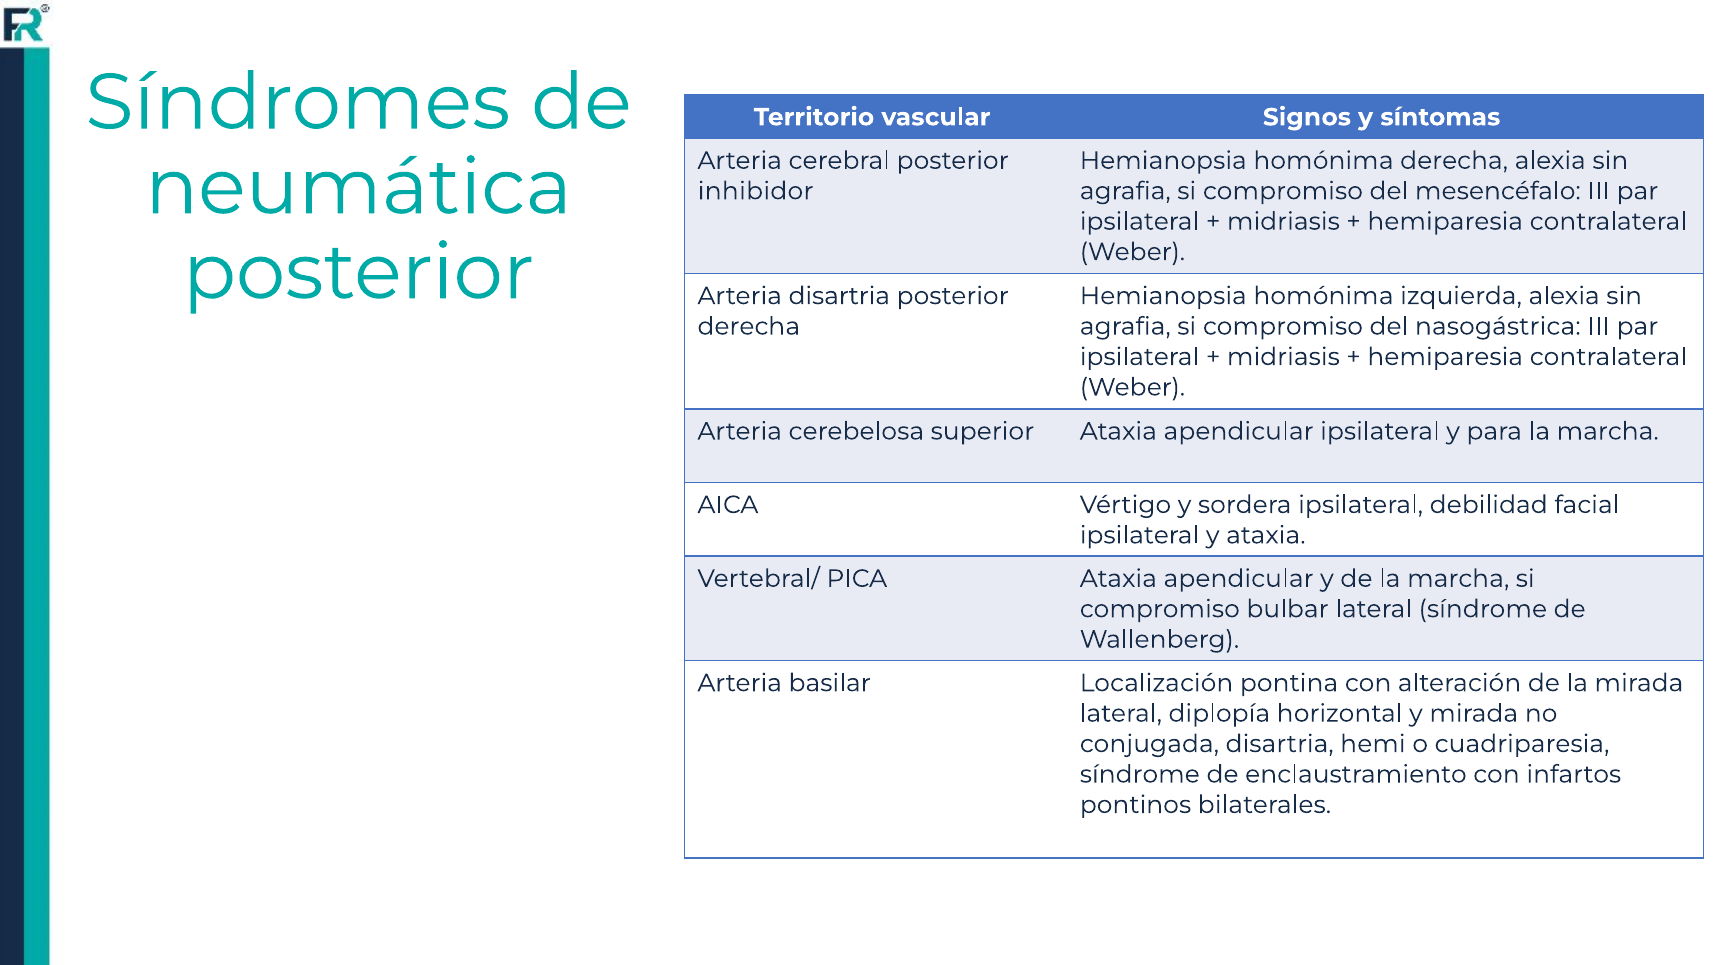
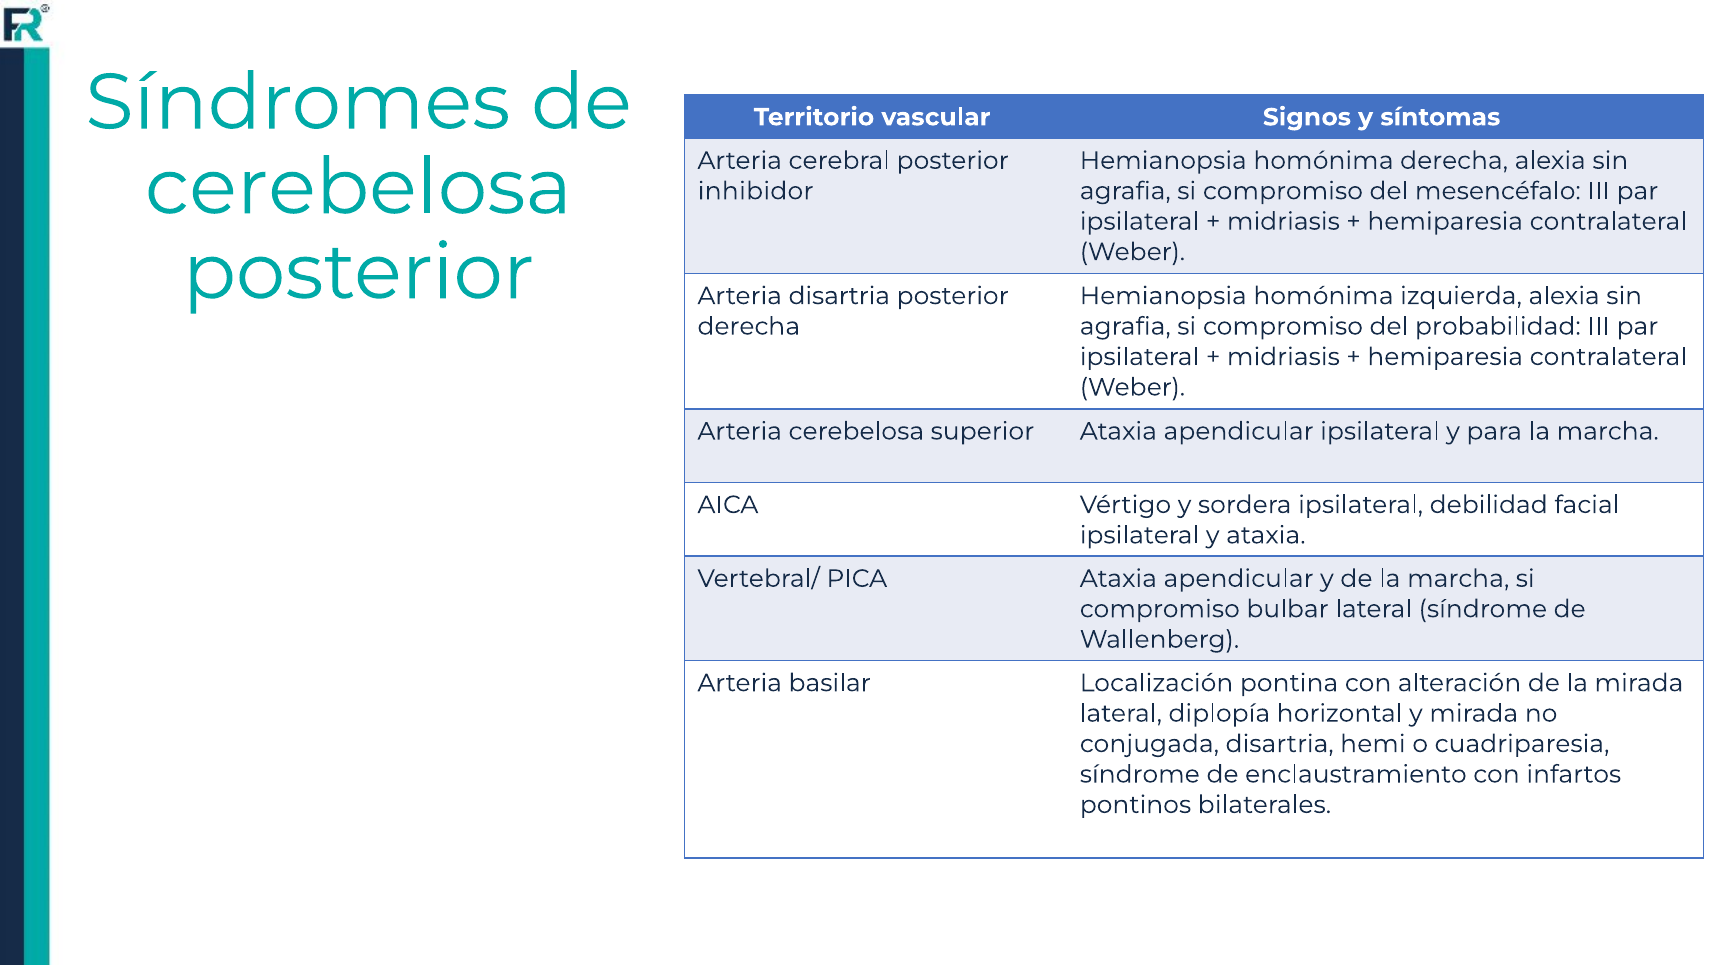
neumática at (358, 188): neumática -> cerebelosa
nasogástrica: nasogástrica -> probabilidad
